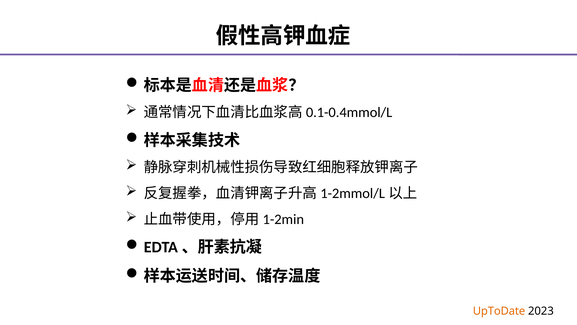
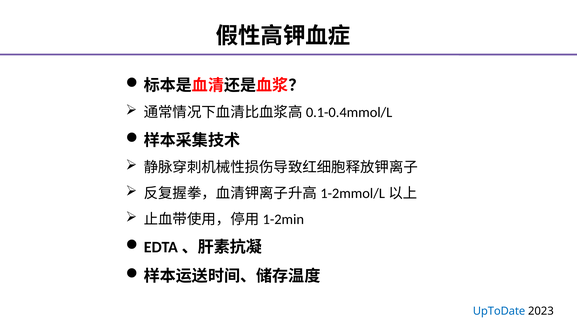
UpToDate colour: orange -> blue
